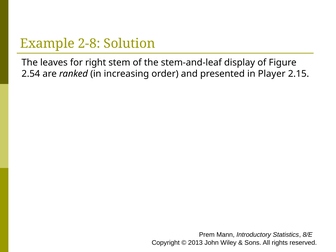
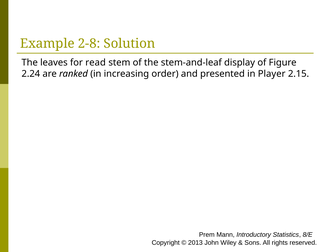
right: right -> read
2.54: 2.54 -> 2.24
